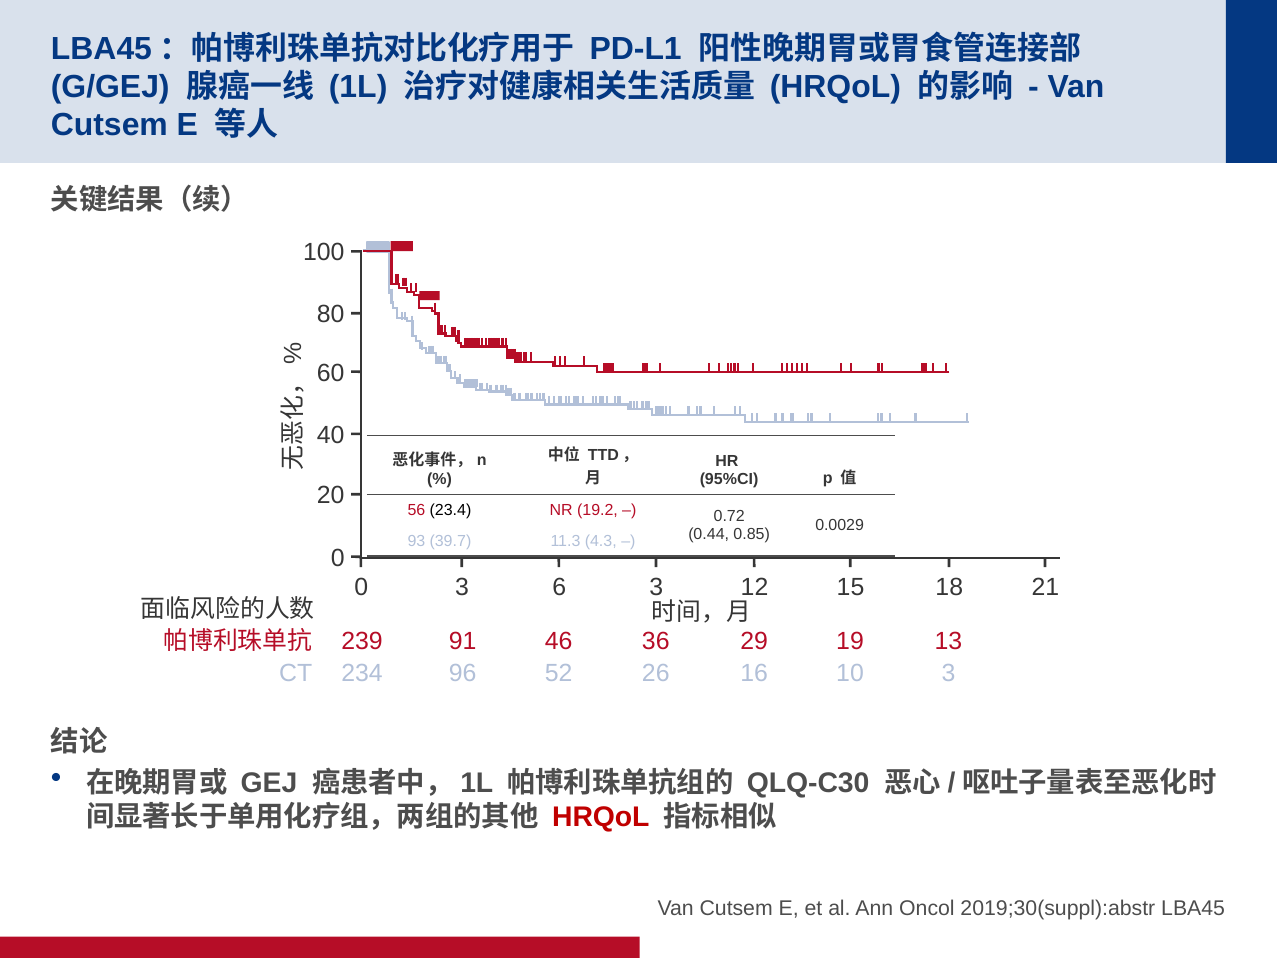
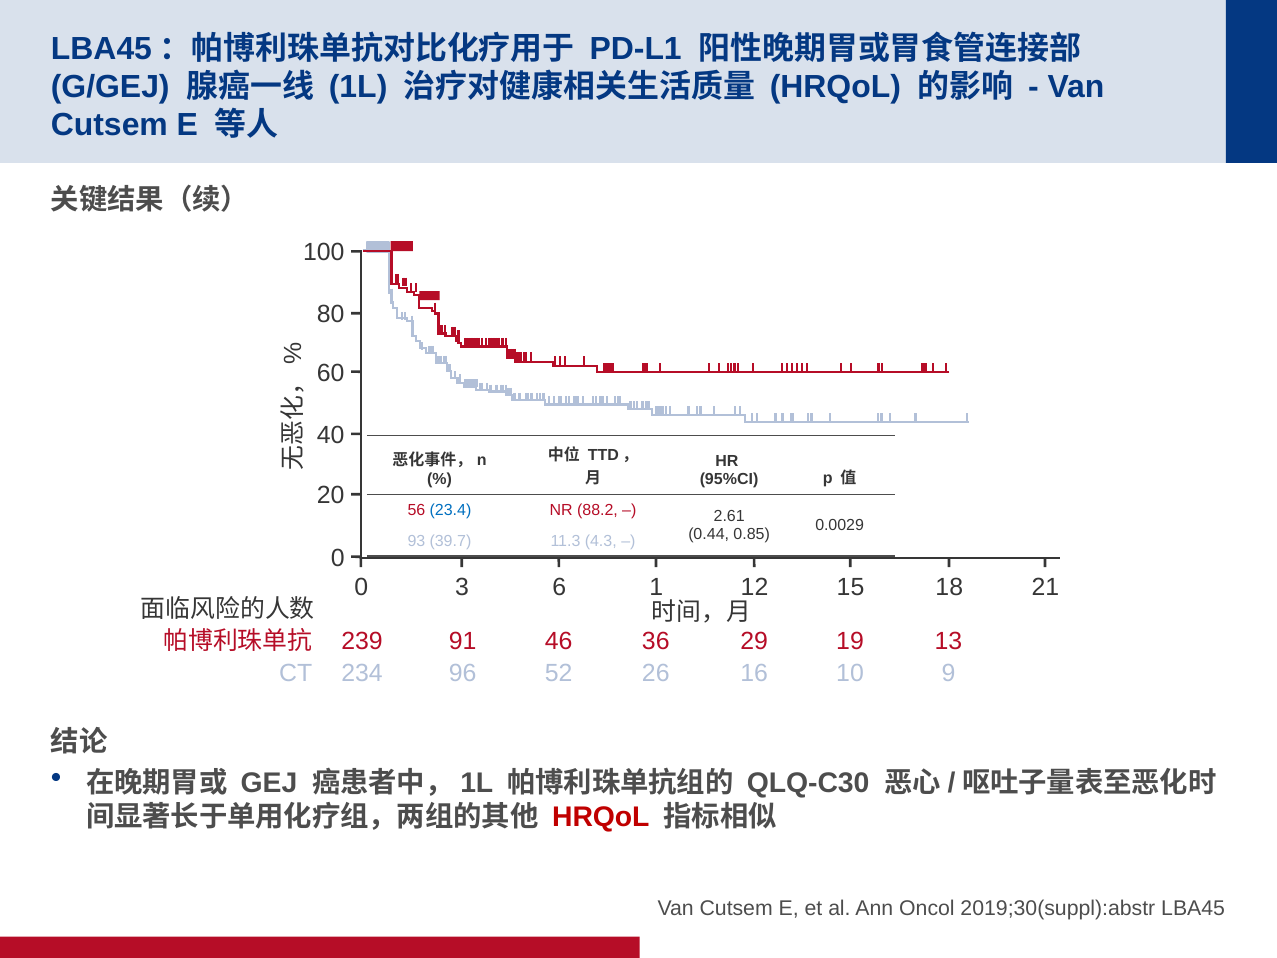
23.4 colour: black -> blue
19.2: 19.2 -> 88.2
0.72: 0.72 -> 2.61
6 3: 3 -> 1
10 3: 3 -> 9
